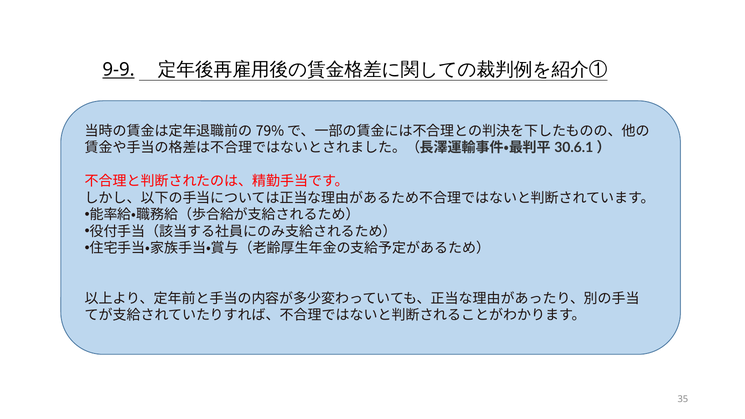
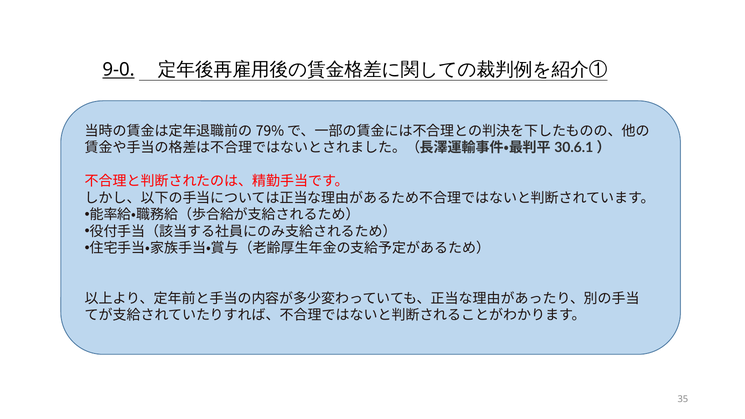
9-9: 9-9 -> 9-0
